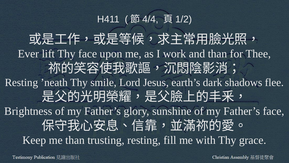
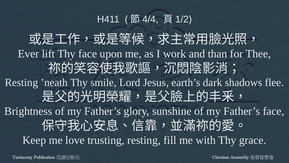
me than: than -> love
